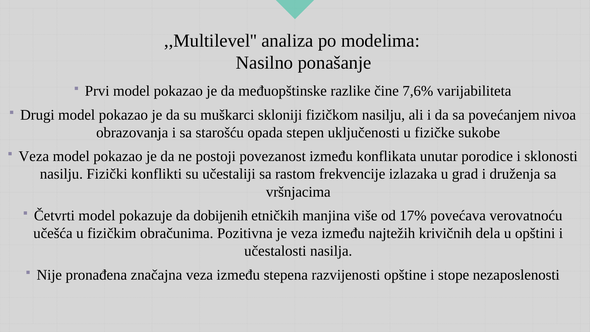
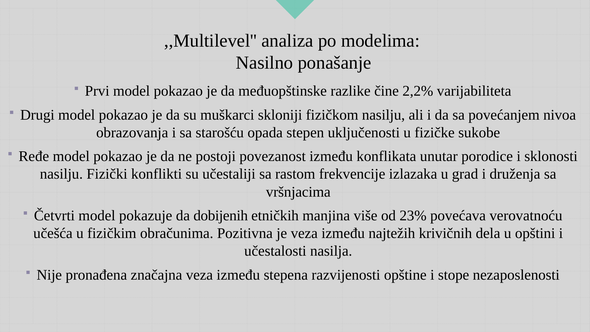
7,6%: 7,6% -> 2,2%
Veza at (34, 156): Veza -> Ređe
17%: 17% -> 23%
